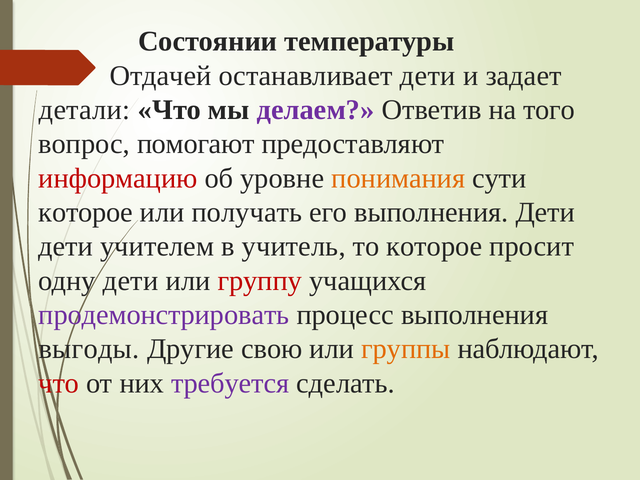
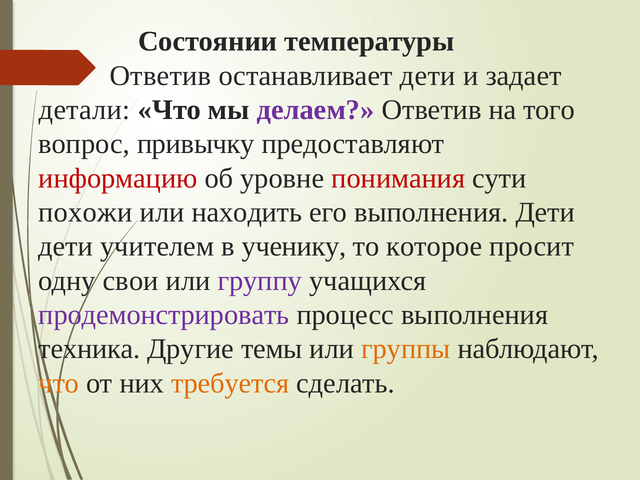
Отдачей at (161, 76): Отдачей -> Ответив
помогают: помогают -> привычку
понимания colour: orange -> red
которое at (86, 212): которое -> похожи
получать: получать -> находить
учитель: учитель -> ученику
одну дети: дети -> свои
группу colour: red -> purple
выгоды: выгоды -> техника
свою: свою -> темы
что at (59, 383) colour: red -> orange
требуется colour: purple -> orange
